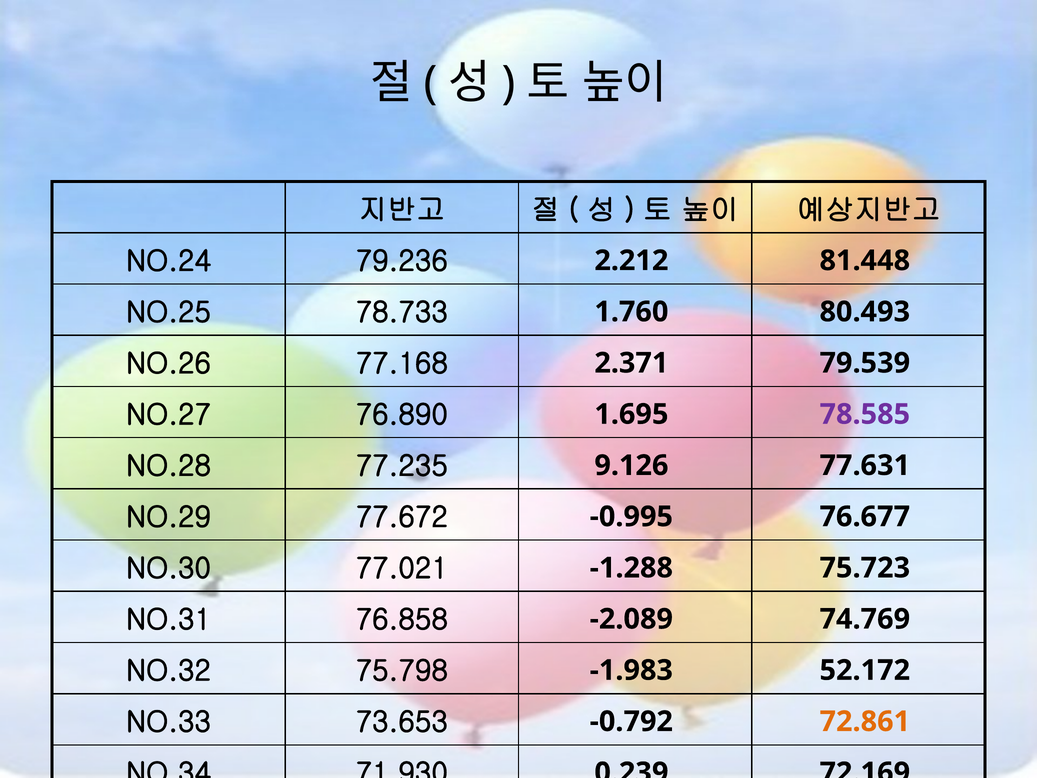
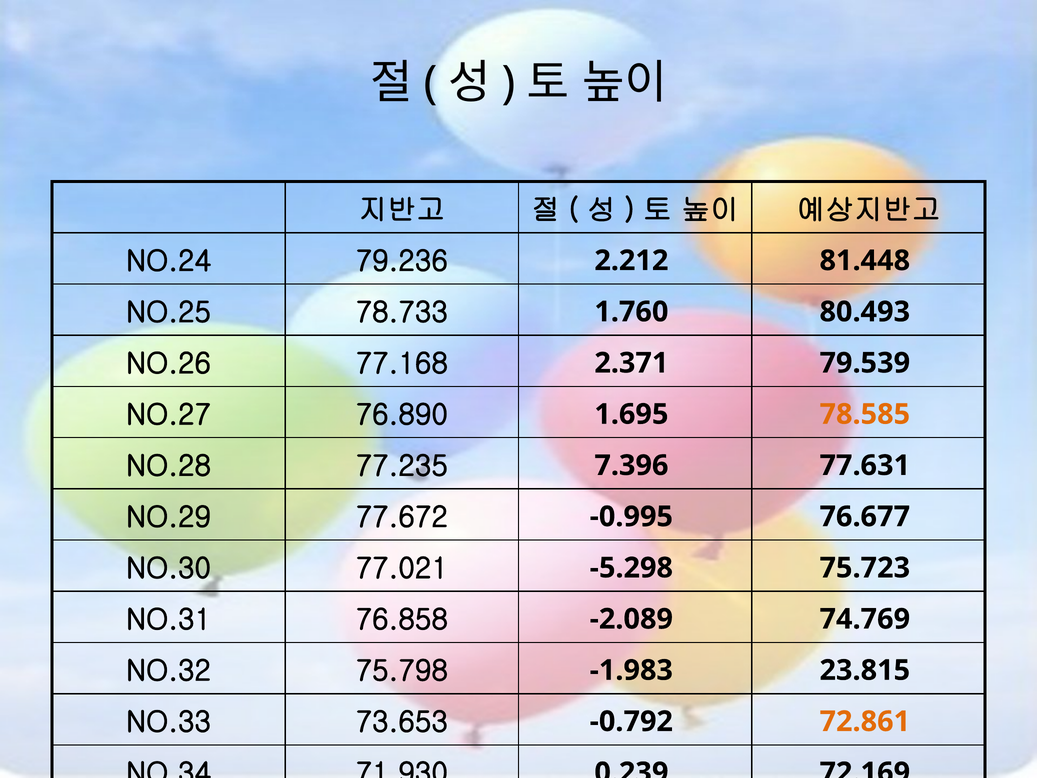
78.585 colour: purple -> orange
9.126: 9.126 -> 7.396
-1.288: -1.288 -> -5.298
52.172: 52.172 -> 23.815
